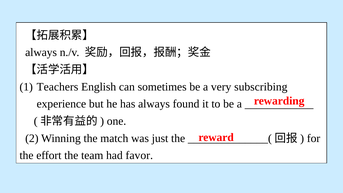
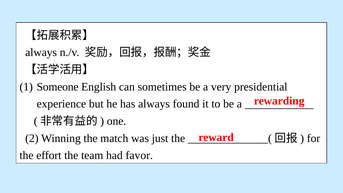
Teachers: Teachers -> Someone
subscribing: subscribing -> presidential
